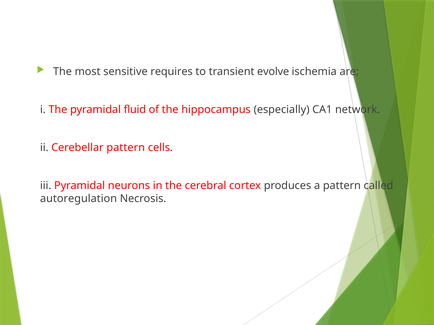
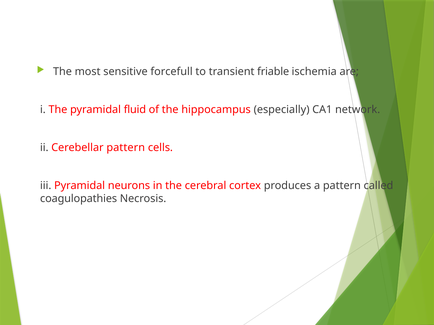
requires: requires -> forcefull
evolve: evolve -> friable
autoregulation: autoregulation -> coagulopathies
